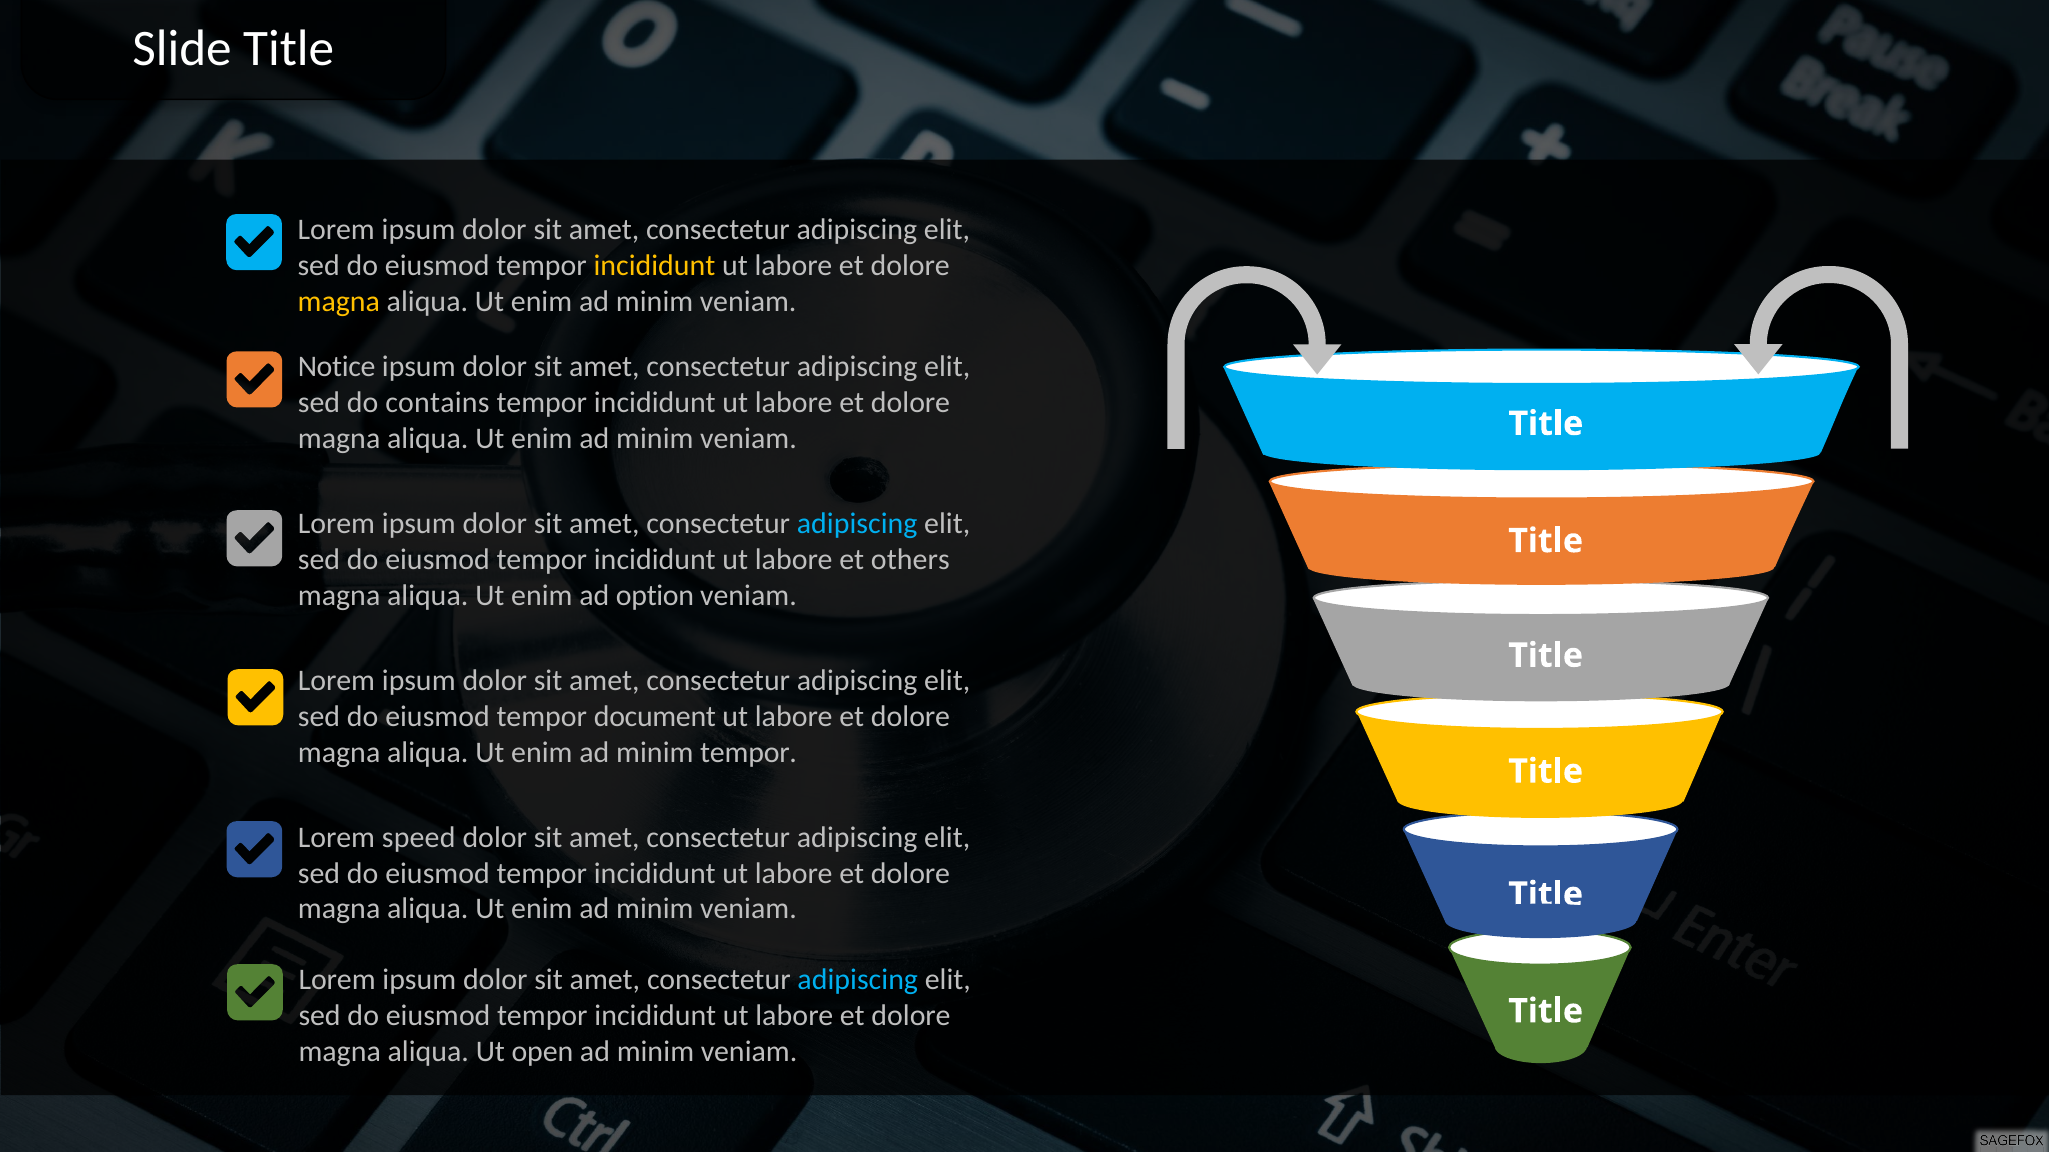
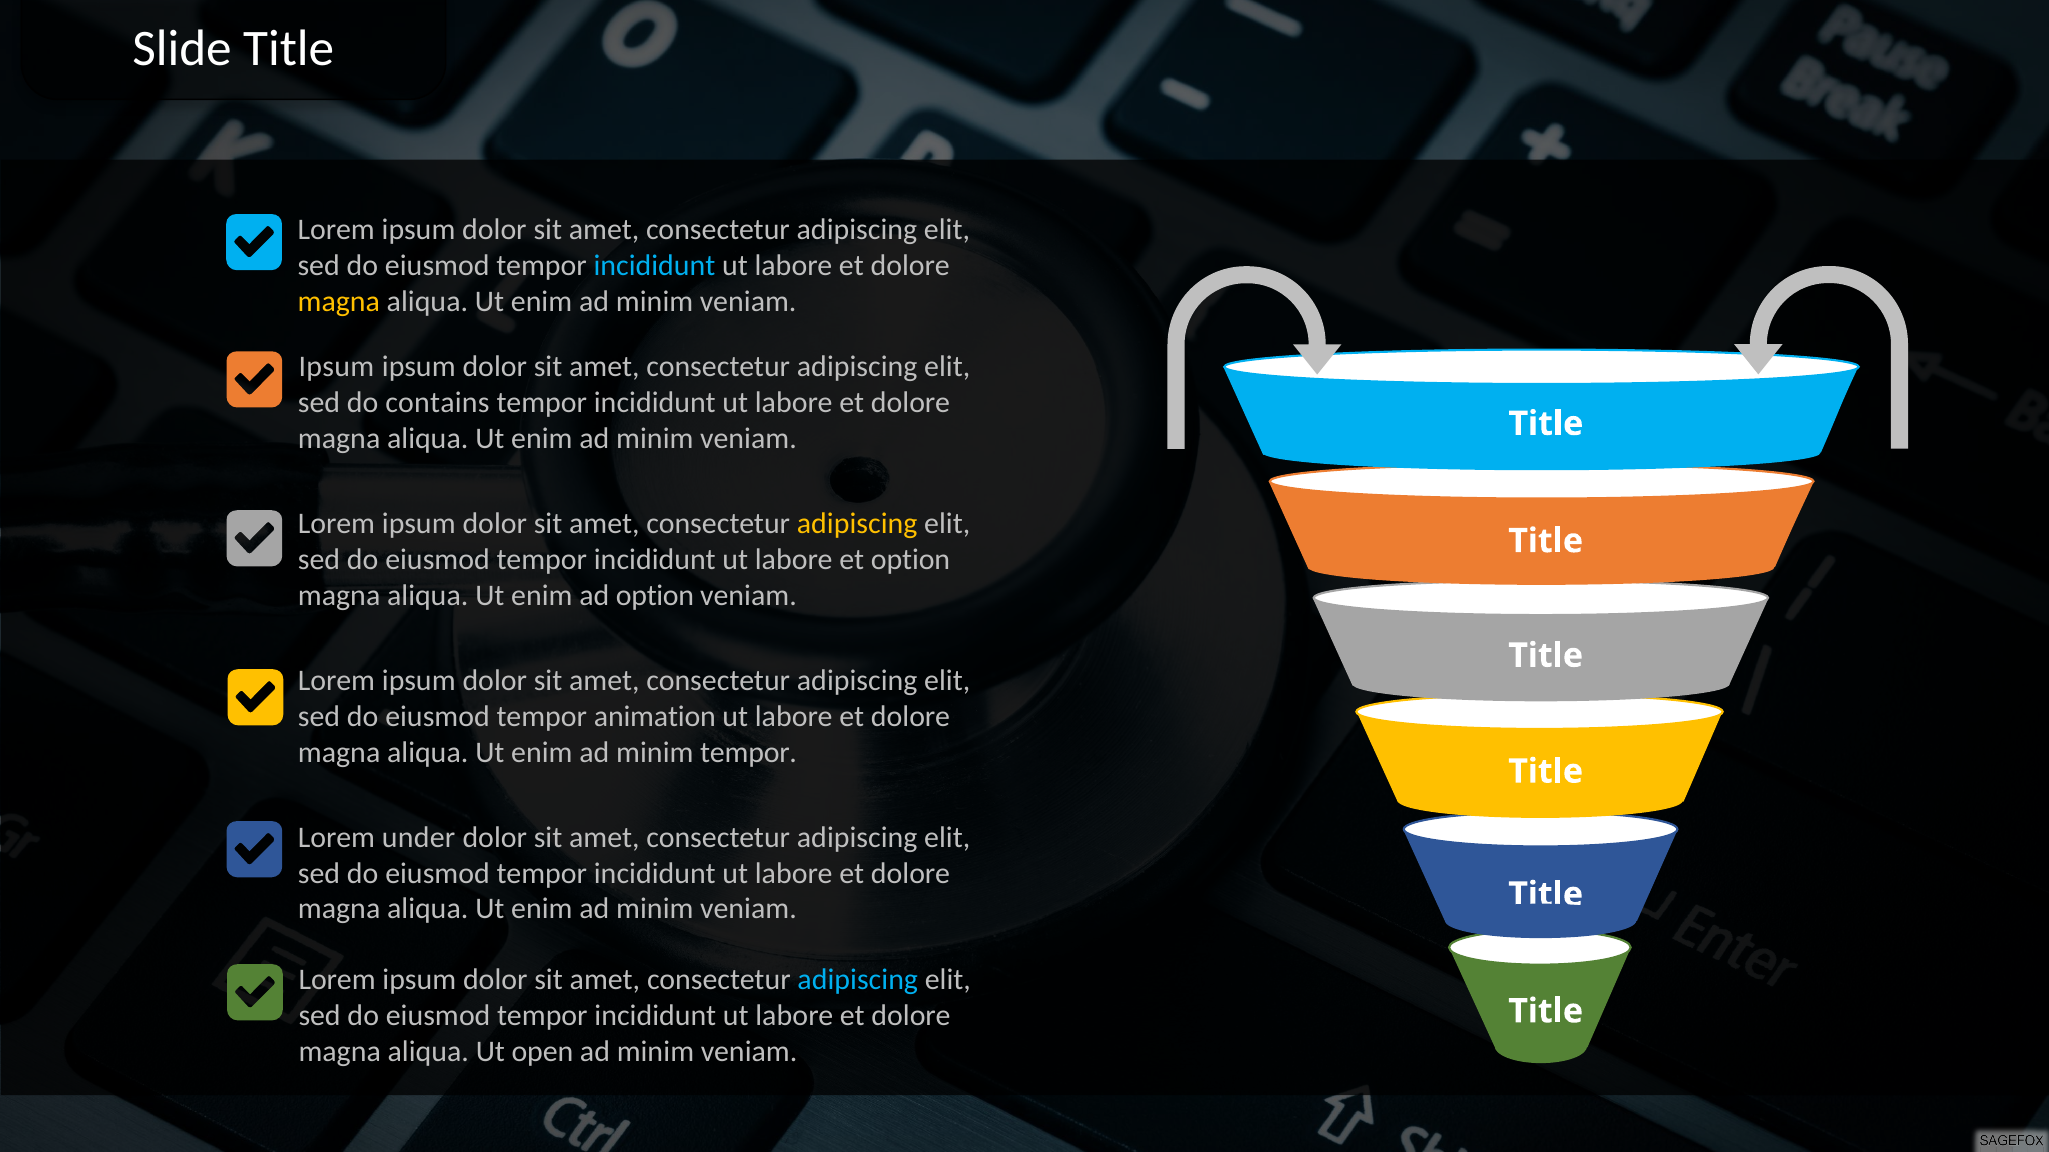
incididunt at (654, 266) colour: yellow -> light blue
Notice at (337, 367): Notice -> Ipsum
adipiscing at (857, 524) colour: light blue -> yellow
et others: others -> option
document: document -> animation
speed: speed -> under
